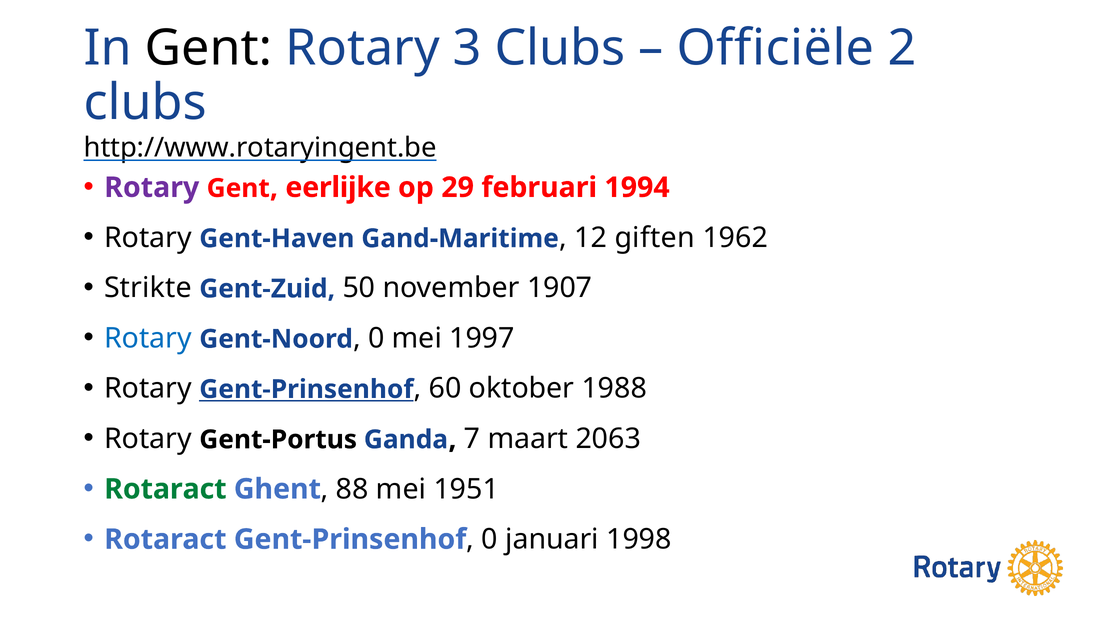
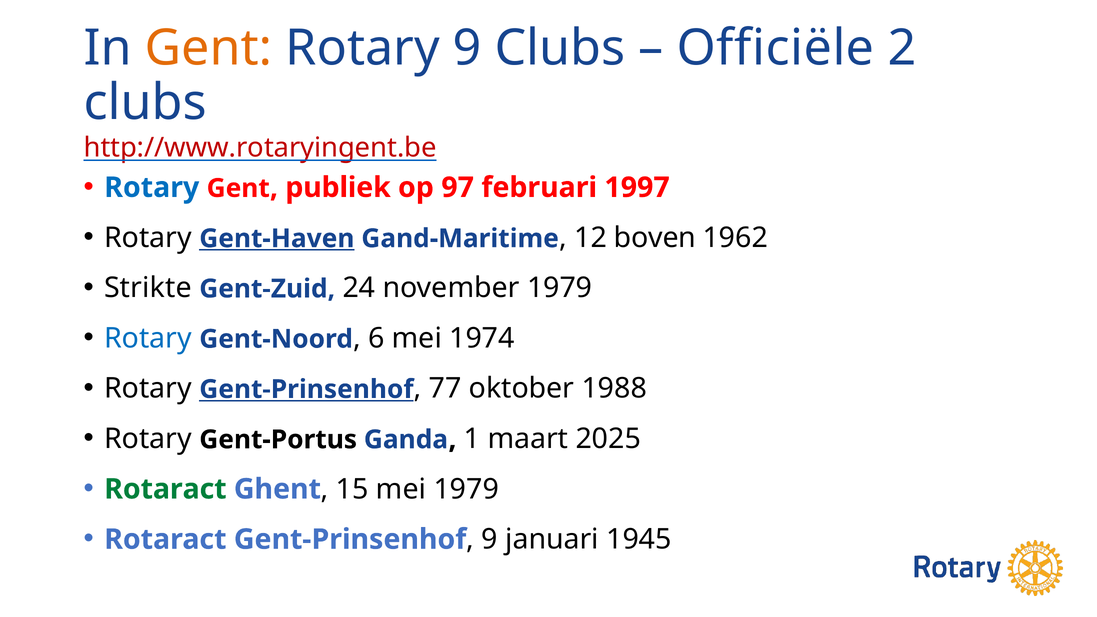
Gent at (209, 48) colour: black -> orange
Rotary 3: 3 -> 9
http://www.rotaryingent.be colour: black -> red
Rotary at (152, 188) colour: purple -> blue
eerlijke: eerlijke -> publiek
29: 29 -> 97
1994: 1994 -> 1997
Gent-Haven underline: none -> present
giften: giften -> boven
50: 50 -> 24
november 1907: 1907 -> 1979
0 at (376, 338): 0 -> 6
1997: 1997 -> 1974
60: 60 -> 77
7: 7 -> 1
2063: 2063 -> 2025
88: 88 -> 15
mei 1951: 1951 -> 1979
0 at (490, 539): 0 -> 9
1998: 1998 -> 1945
